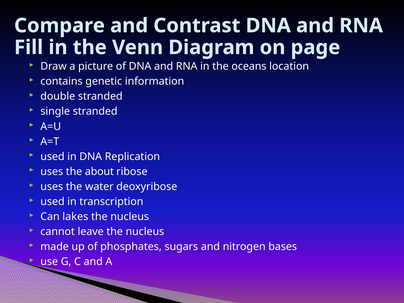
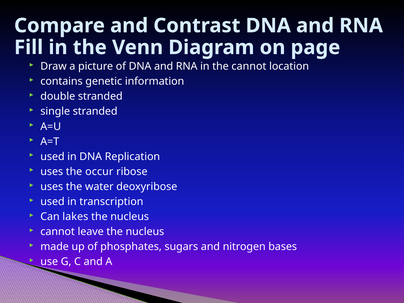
the oceans: oceans -> cannot
about: about -> occur
